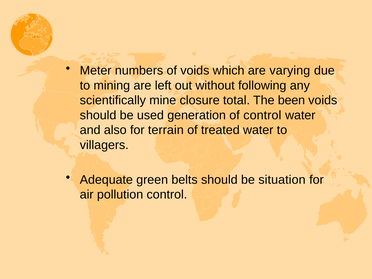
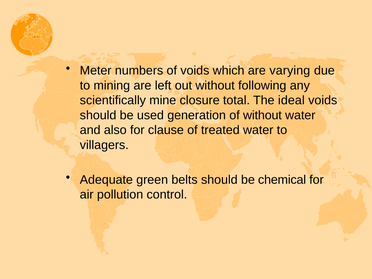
been: been -> ideal
of control: control -> without
terrain: terrain -> clause
situation: situation -> chemical
